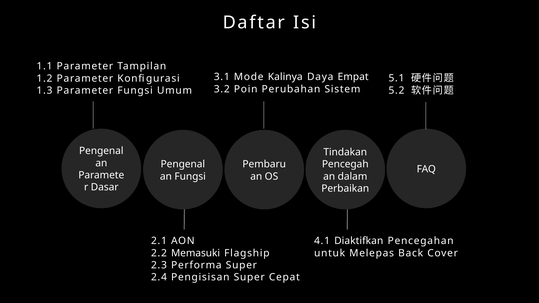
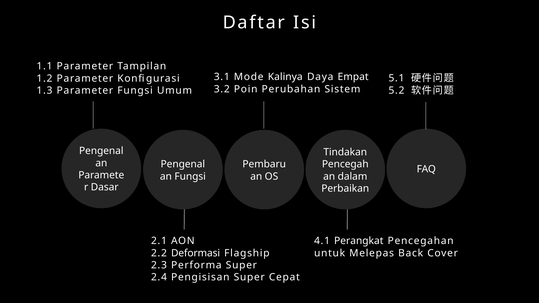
Diaktifkan: Diaktifkan -> Perangkat
Memasuki: Memasuki -> Deformasi
